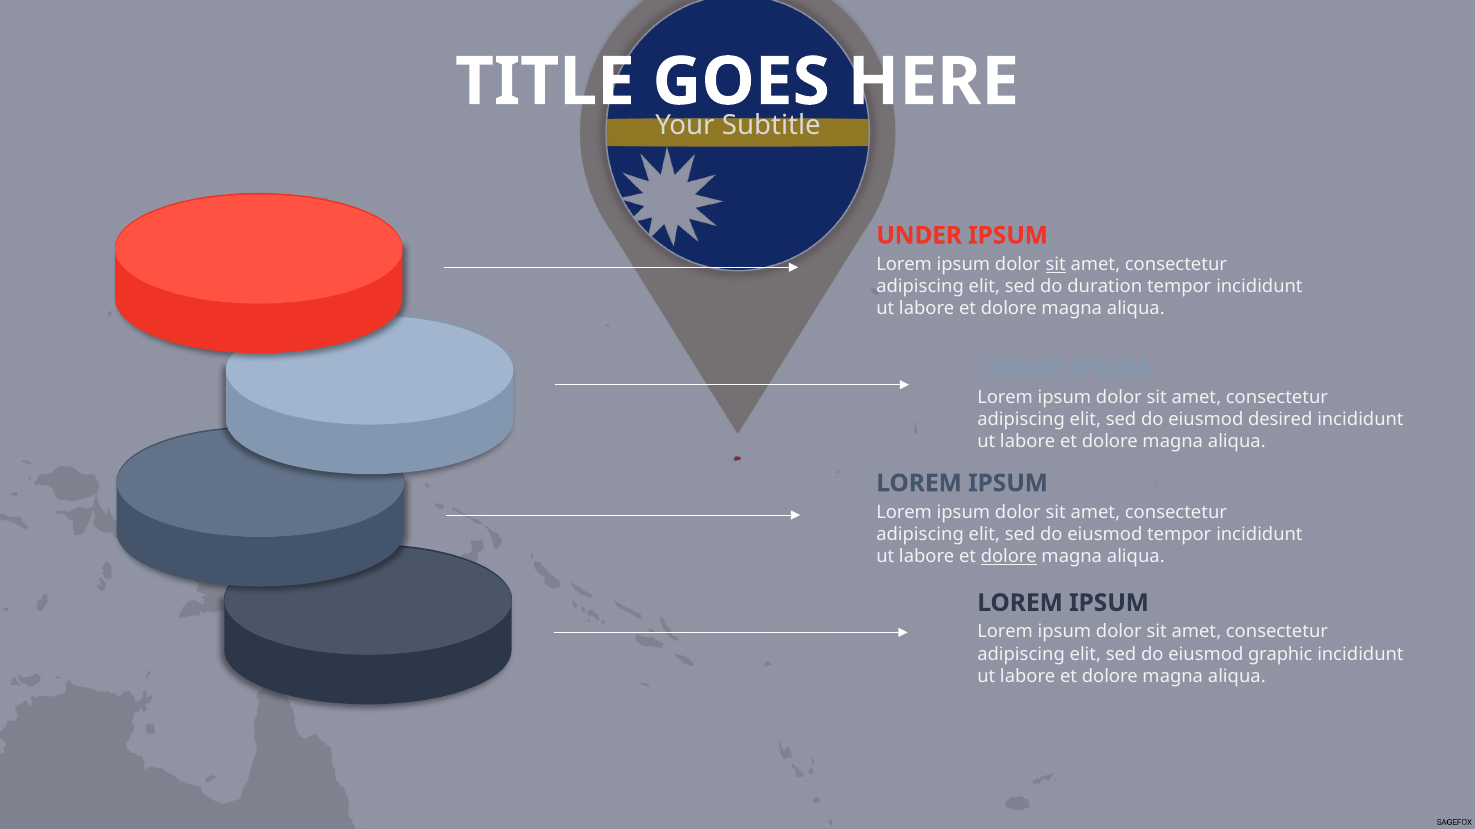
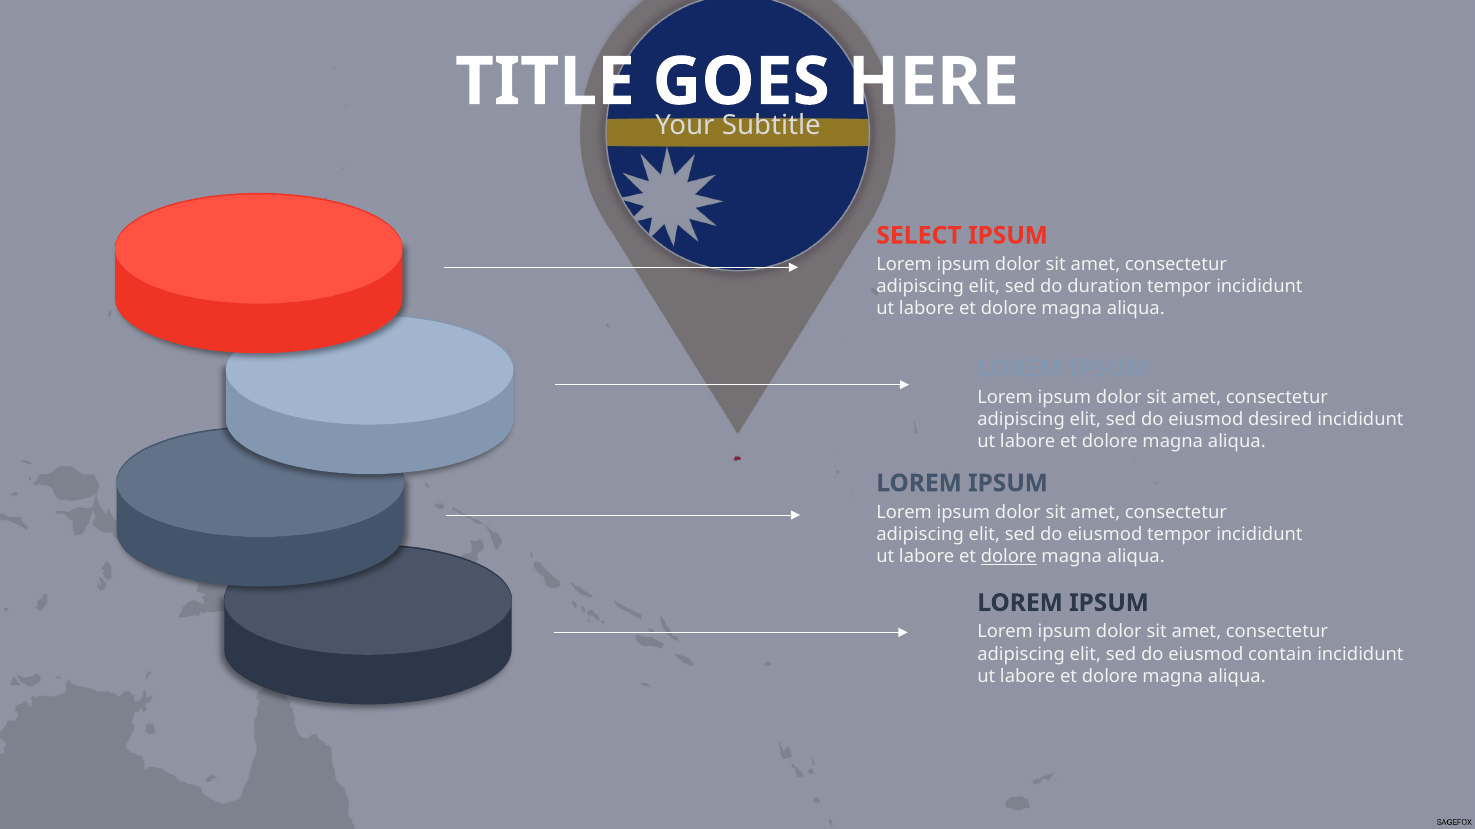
UNDER: UNDER -> SELECT
sit at (1056, 265) underline: present -> none
graphic: graphic -> contain
